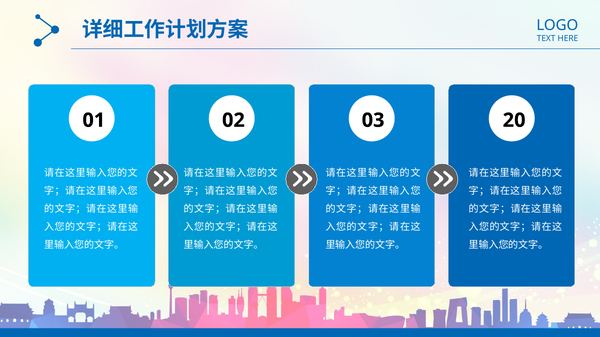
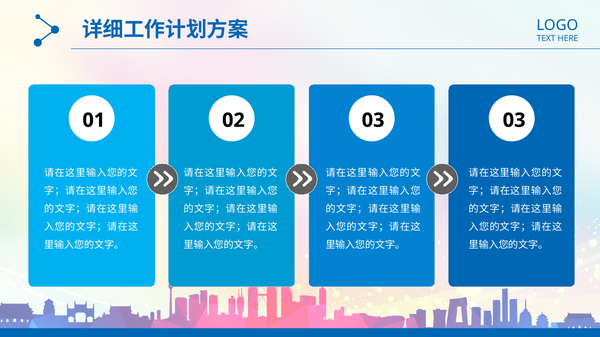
03 20: 20 -> 03
